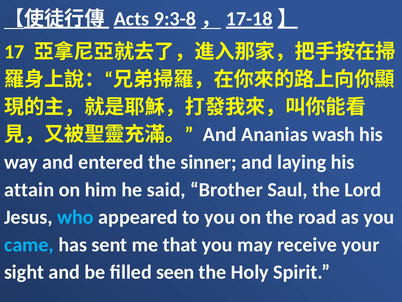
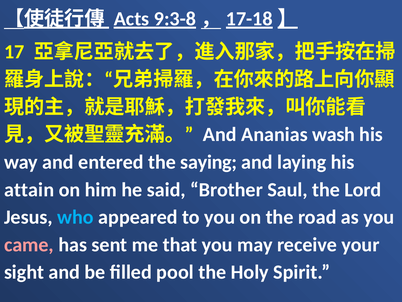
sinner: sinner -> saying
came colour: light blue -> pink
seen: seen -> pool
